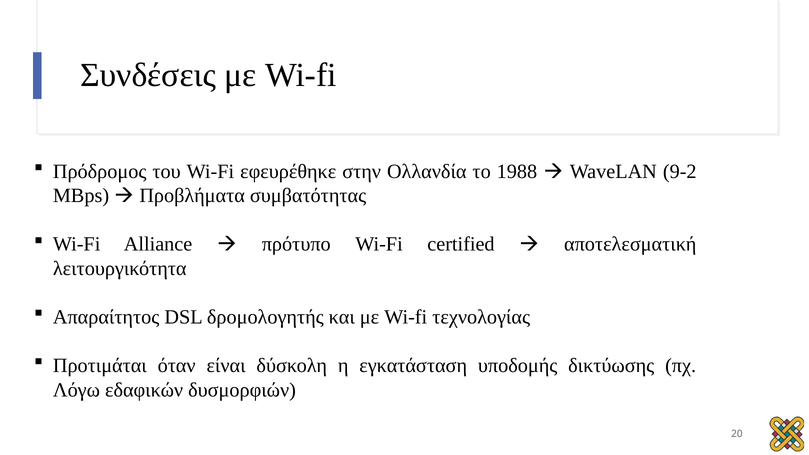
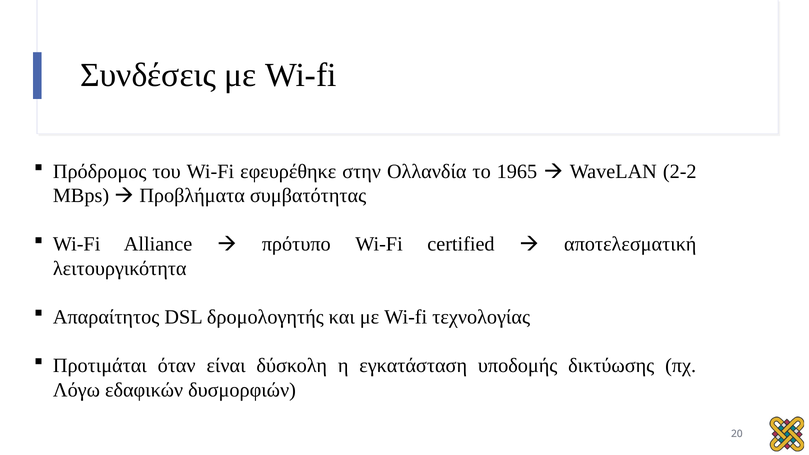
1988: 1988 -> 1965
9-2: 9-2 -> 2-2
